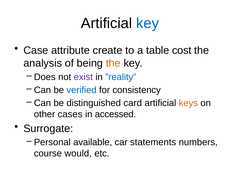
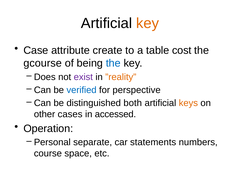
key at (148, 23) colour: blue -> orange
analysis: analysis -> gcourse
the at (113, 63) colour: orange -> blue
”reality colour: blue -> orange
consistency: consistency -> perspective
card: card -> both
Surrogate: Surrogate -> Operation
available: available -> separate
would: would -> space
